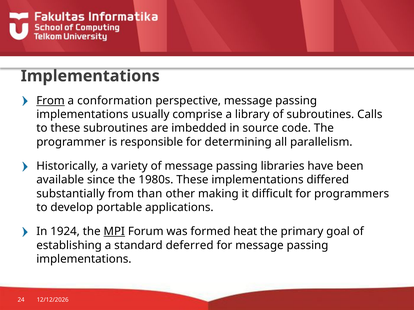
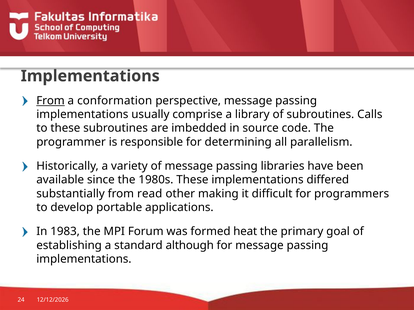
than: than -> read
1924: 1924 -> 1983
MPI underline: present -> none
deferred: deferred -> although
